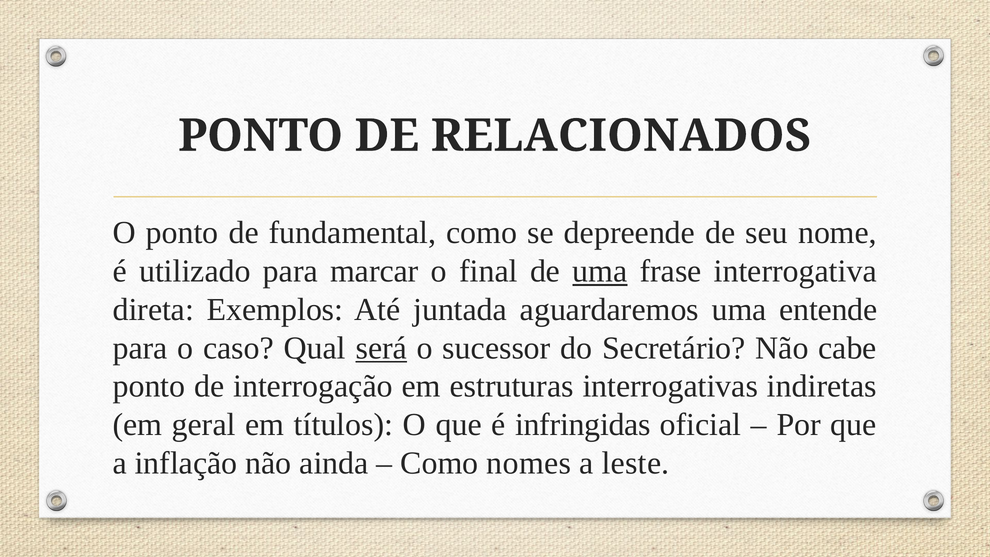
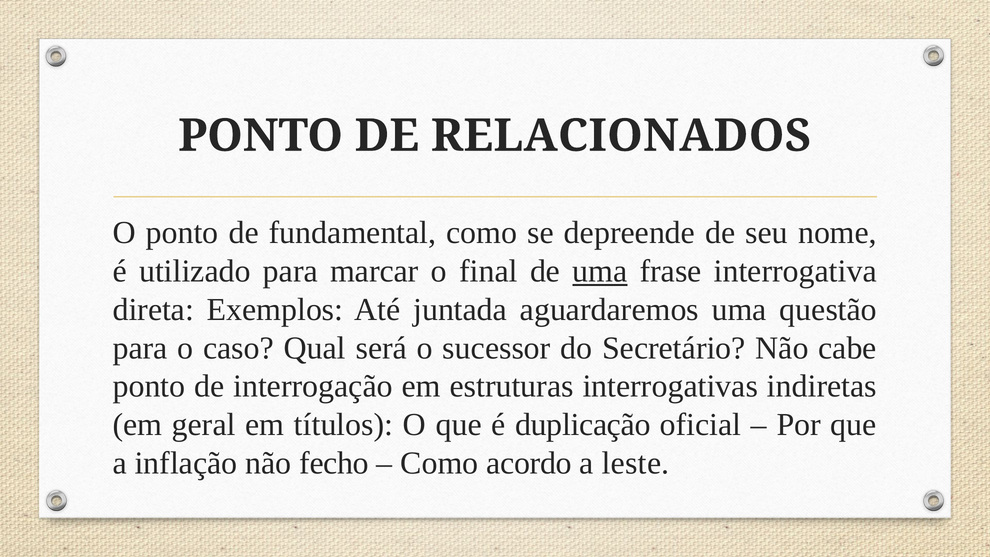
entende: entende -> questão
será underline: present -> none
infringidas: infringidas -> duplicação
ainda: ainda -> fecho
nomes: nomes -> acordo
